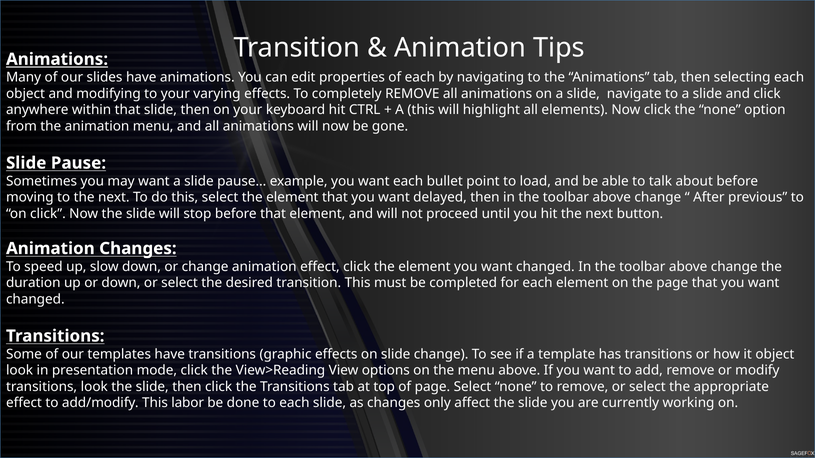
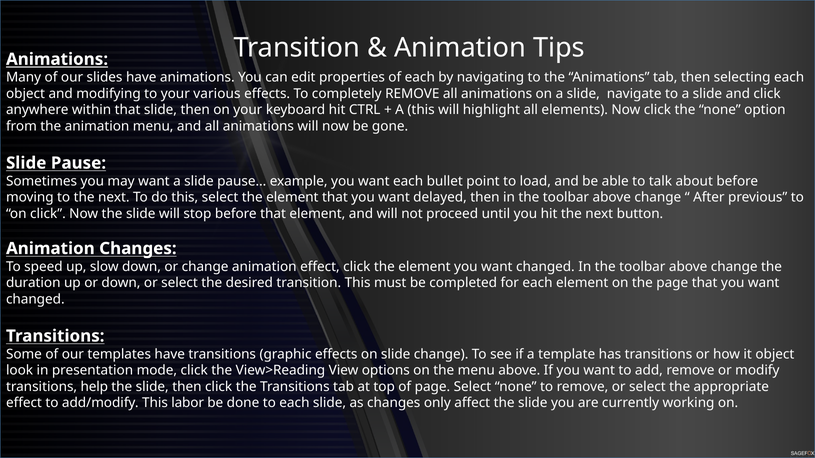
varying: varying -> various
transitions look: look -> help
